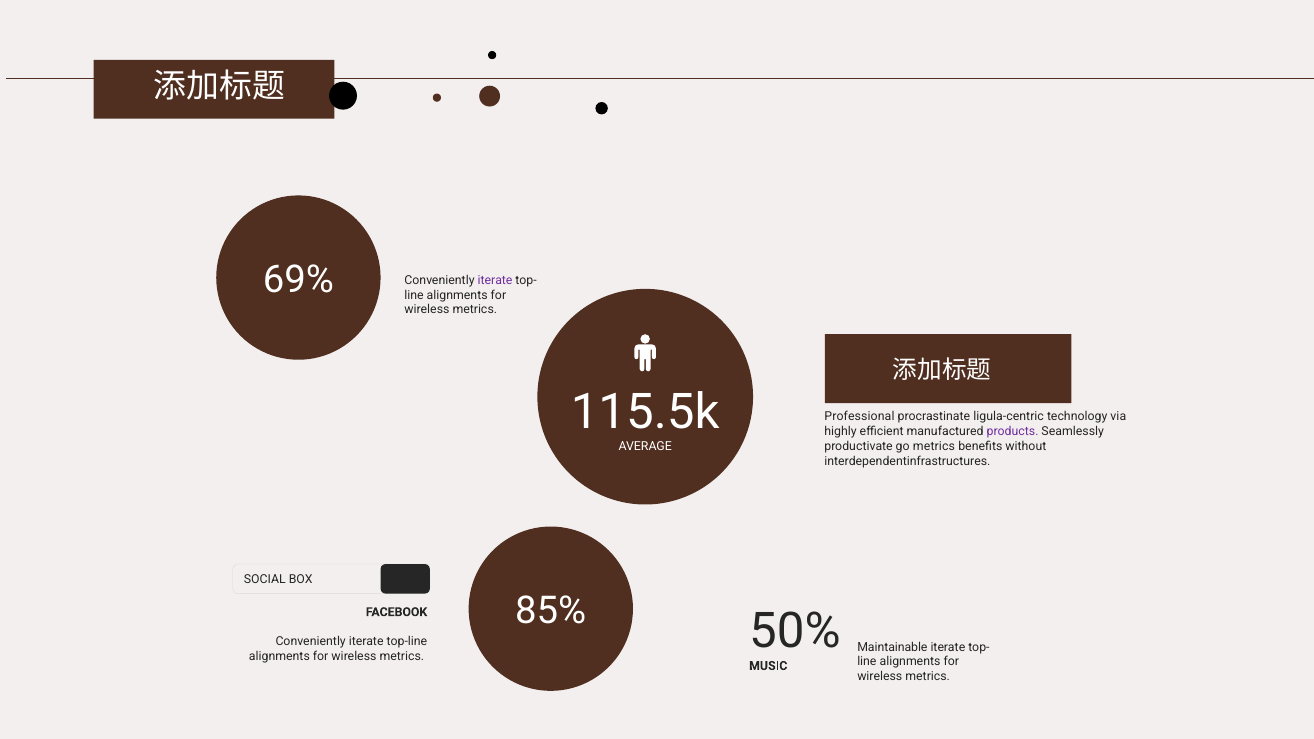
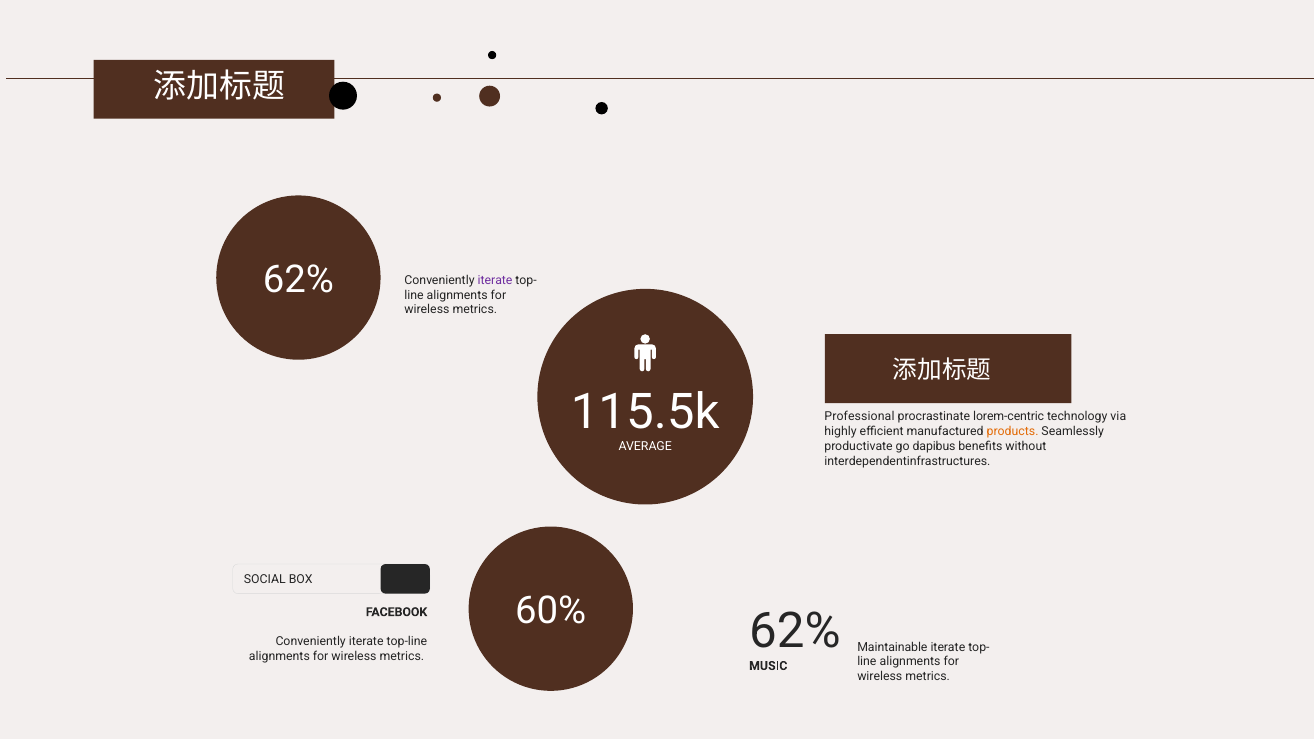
69% at (298, 280): 69% -> 62%
ligula-centric: ligula-centric -> lorem-centric
products colour: purple -> orange
go metrics: metrics -> dapibus
85%: 85% -> 60%
50% at (795, 632): 50% -> 62%
